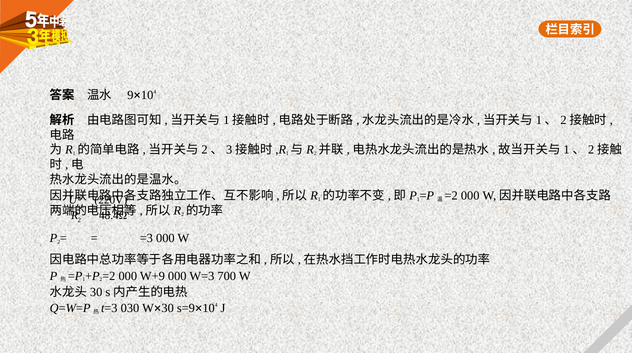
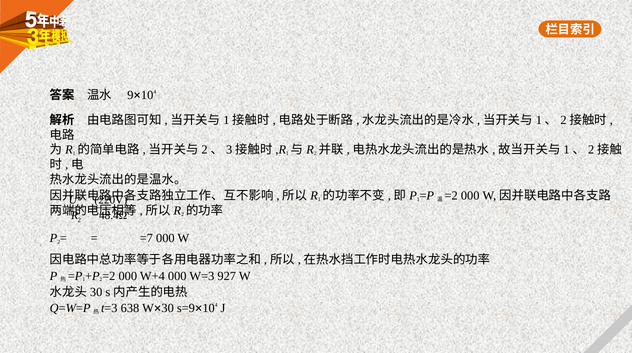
=3: =3 -> =7
W+9: W+9 -> W+4
700: 700 -> 927
030: 030 -> 638
